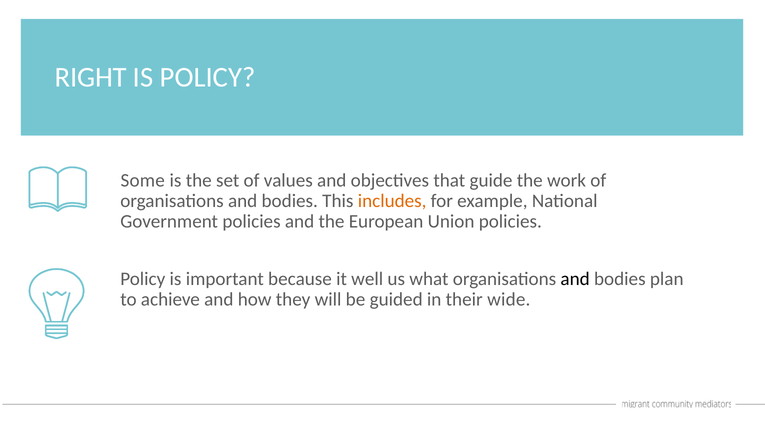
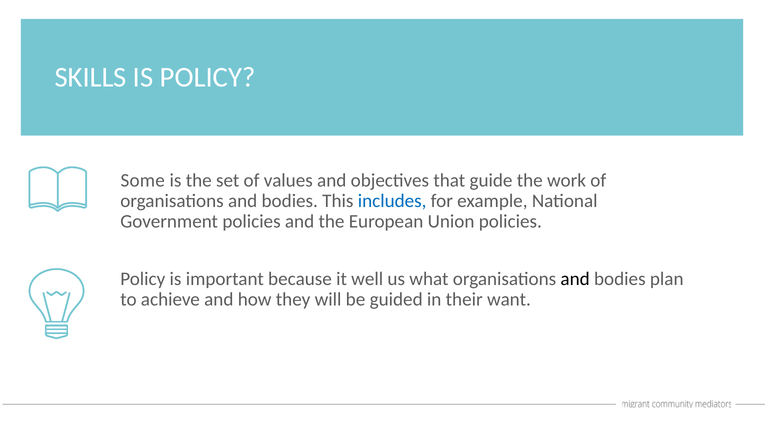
RIGHT: RIGHT -> SKILLS
includes colour: orange -> blue
wide: wide -> want
